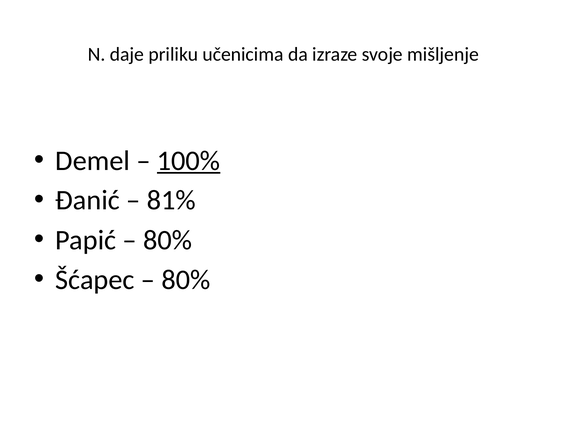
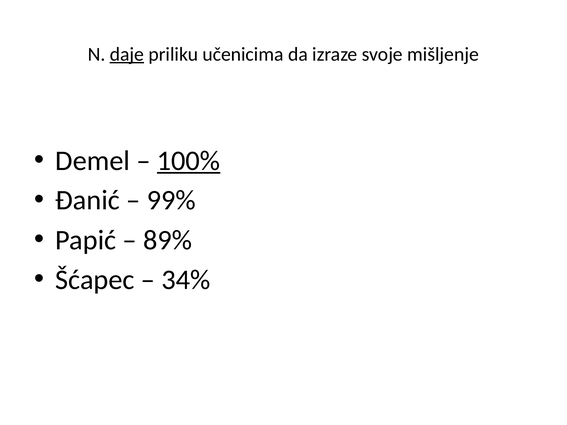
daje underline: none -> present
81%: 81% -> 99%
80% at (168, 240): 80% -> 89%
80% at (186, 280): 80% -> 34%
